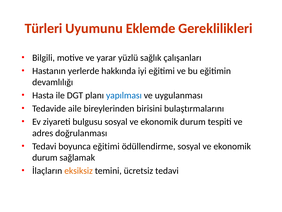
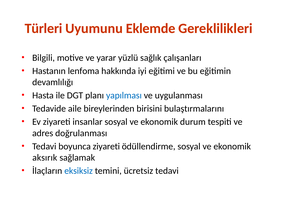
yerlerde: yerlerde -> lenfoma
bulgusu: bulgusu -> insanlar
boyunca eğitimi: eğitimi -> ziyareti
durum at (45, 157): durum -> aksırık
eksiksiz colour: orange -> blue
